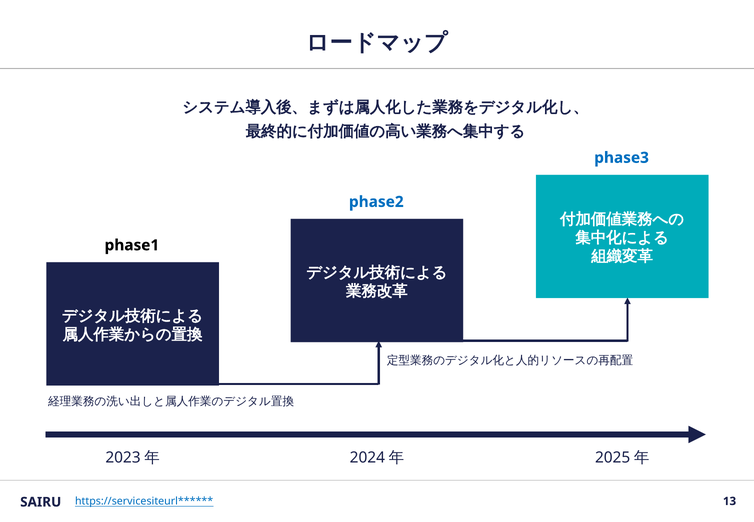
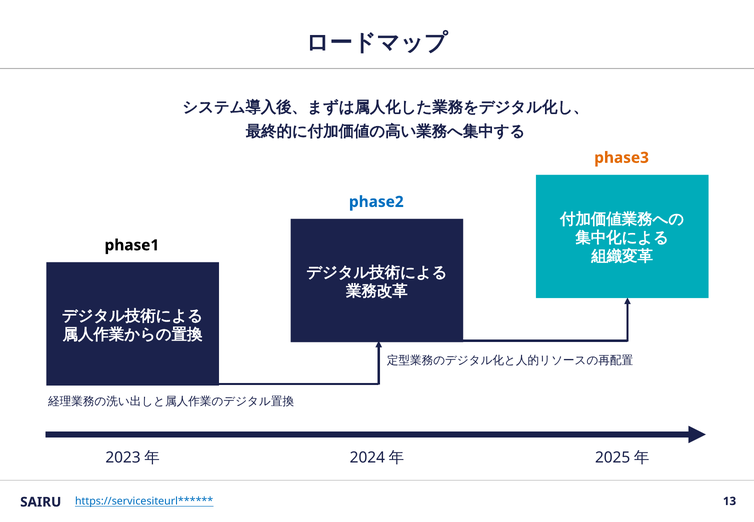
phase3 colour: blue -> orange
